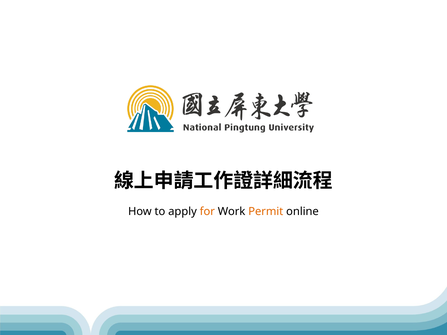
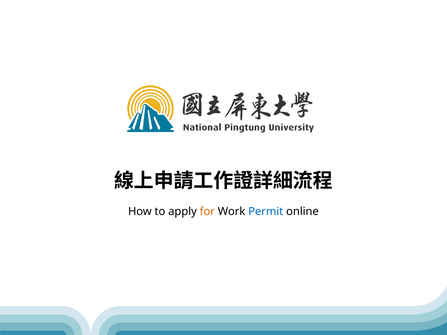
Permit colour: orange -> blue
